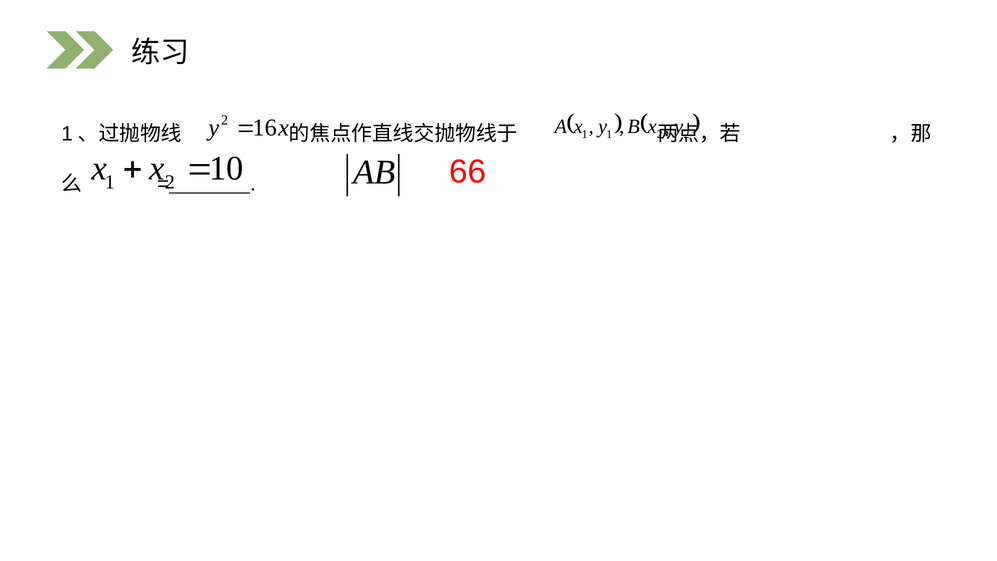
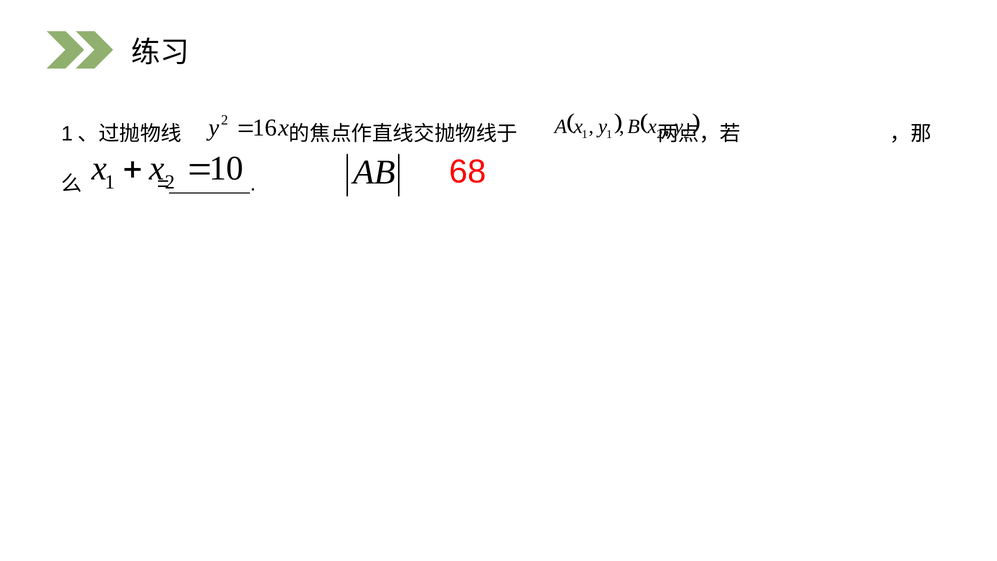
66: 66 -> 68
